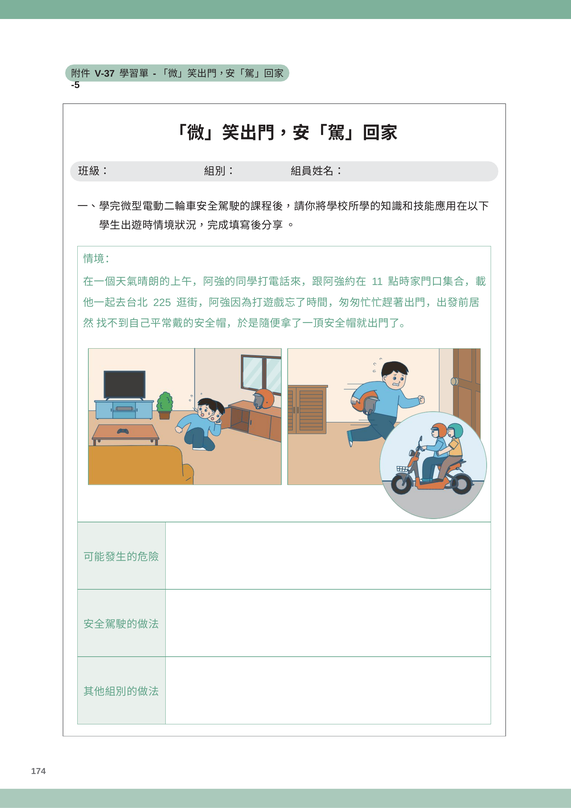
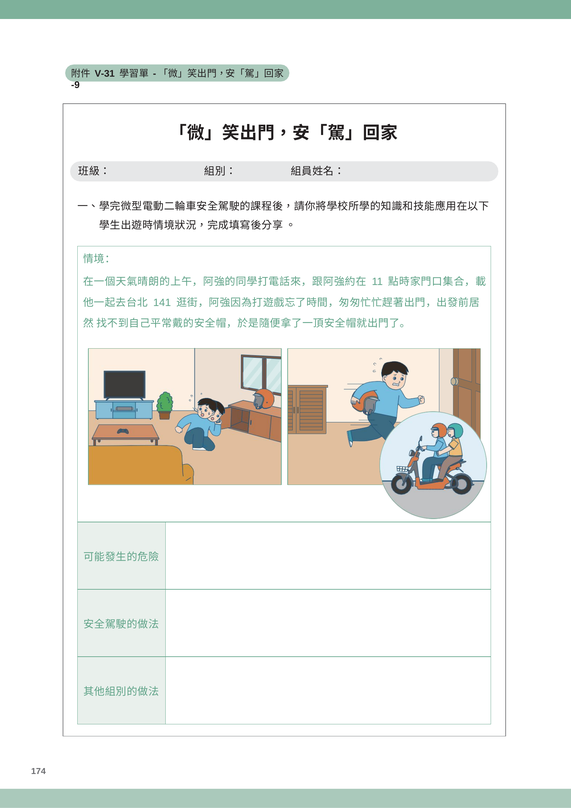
V-37: V-37 -> V-31
-5: -5 -> -9
225: 225 -> 141
